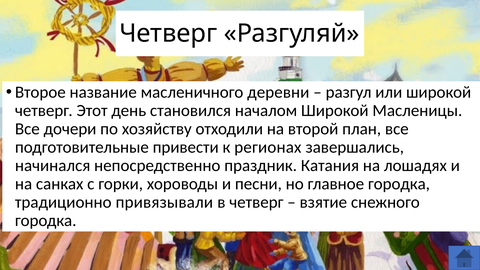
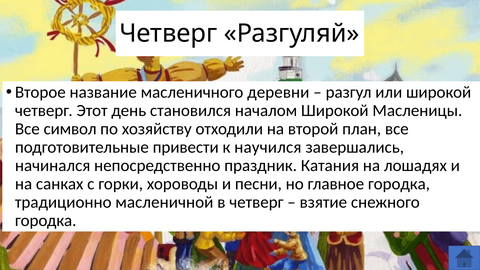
дочери: дочери -> символ
регионах: регионах -> научился
привязывали: привязывали -> масленичной
